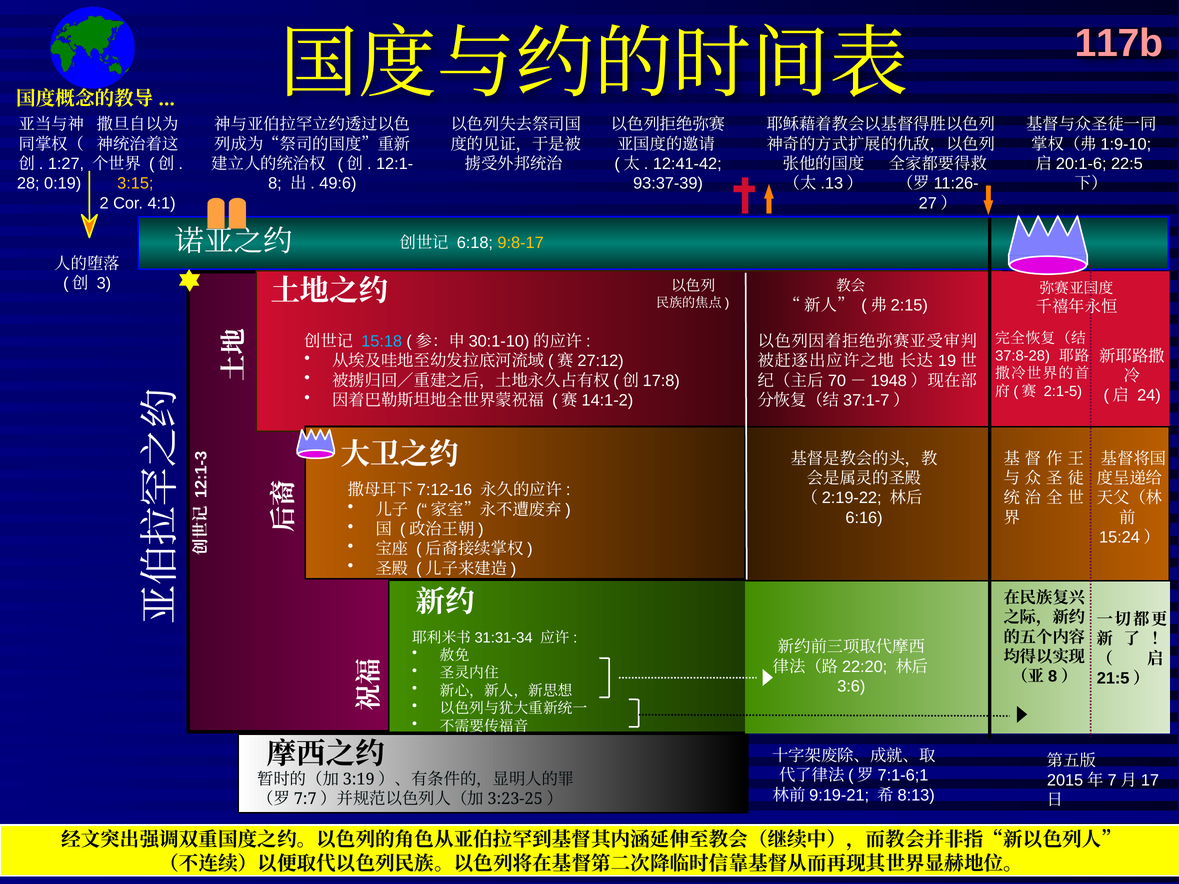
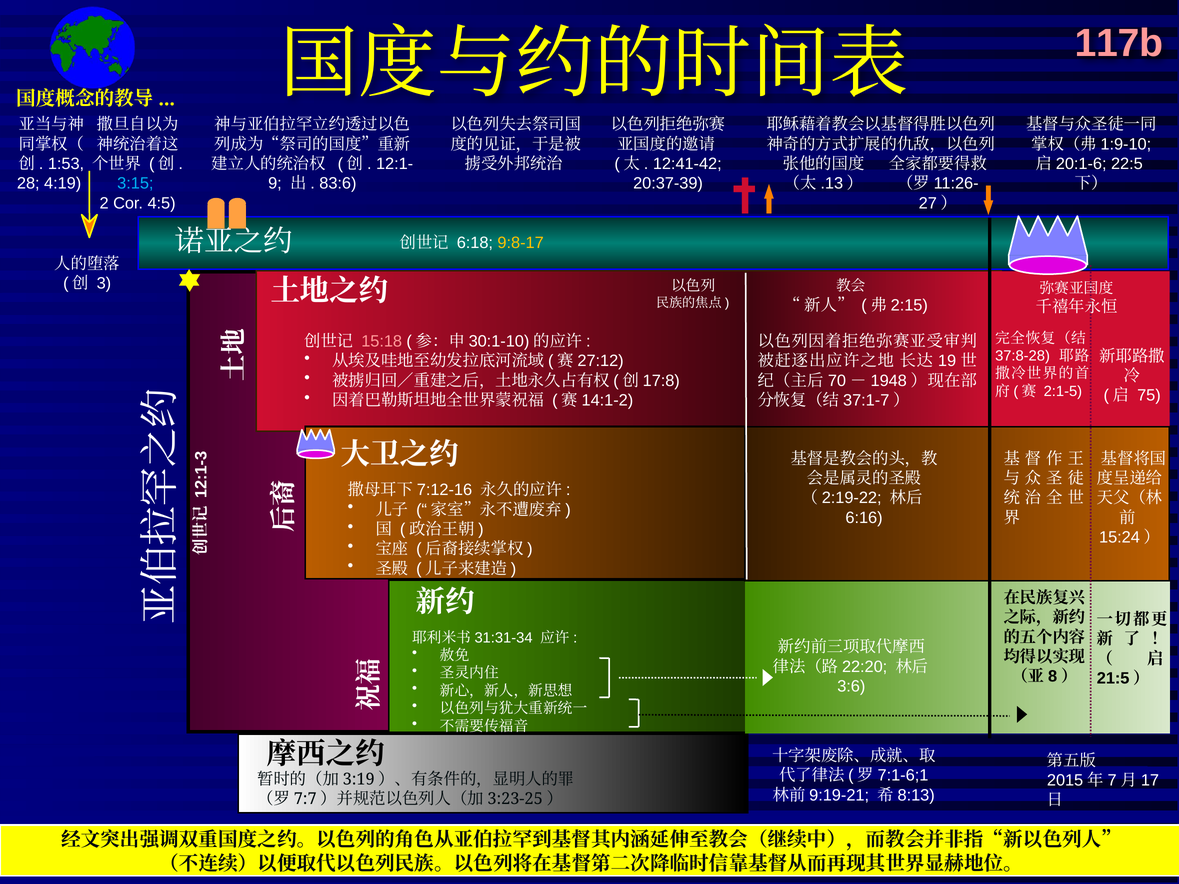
1:27: 1:27 -> 1:53
0:19: 0:19 -> 4:19
3:15 colour: yellow -> light blue
8: 8 -> 9
49:6: 49:6 -> 83:6
93:37-39: 93:37-39 -> 20:37-39
4:1: 4:1 -> 4:5
15:18 colour: light blue -> pink
24: 24 -> 75
